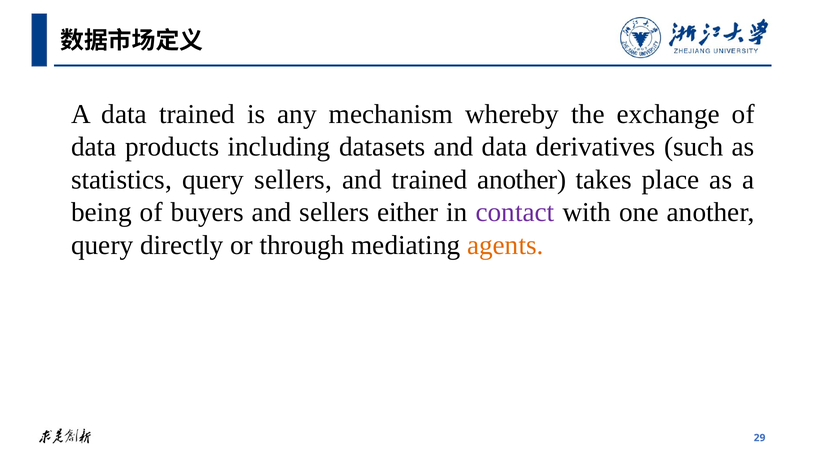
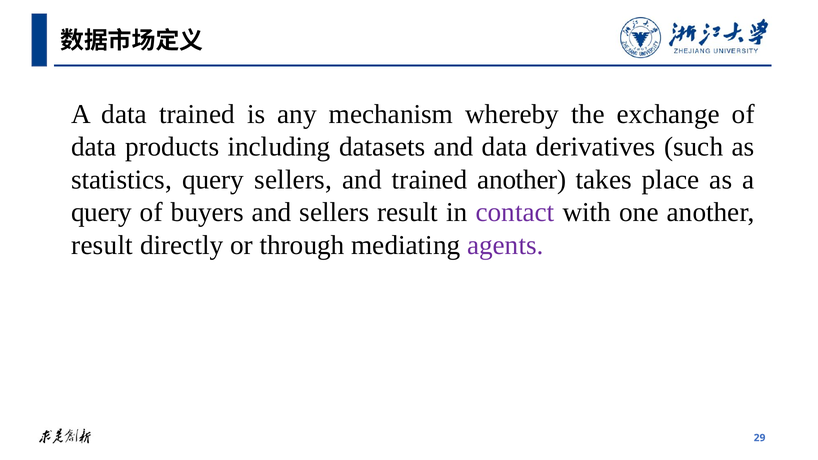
being at (101, 212): being -> query
sellers either: either -> result
query at (102, 245): query -> result
agents colour: orange -> purple
